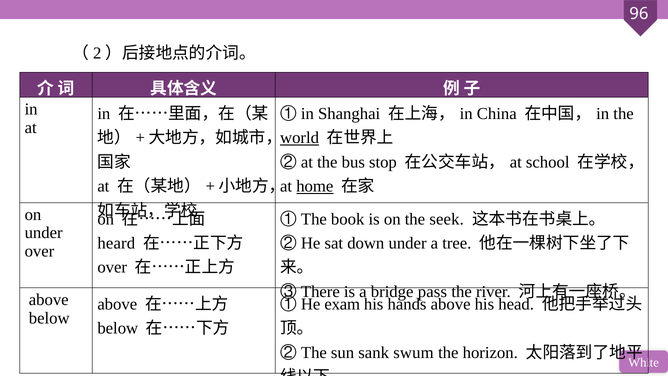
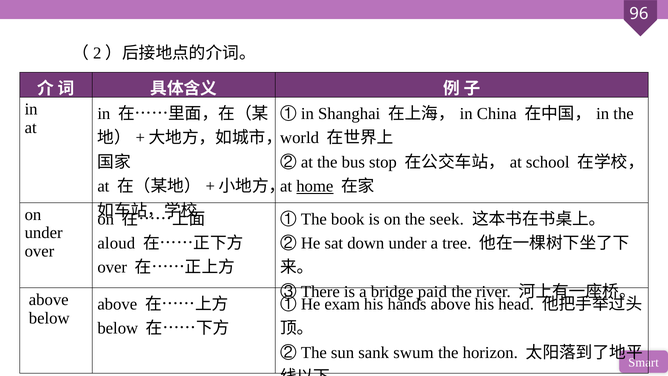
world underline: present -> none
heard: heard -> aloud
pass: pass -> paid
White: White -> Smart
